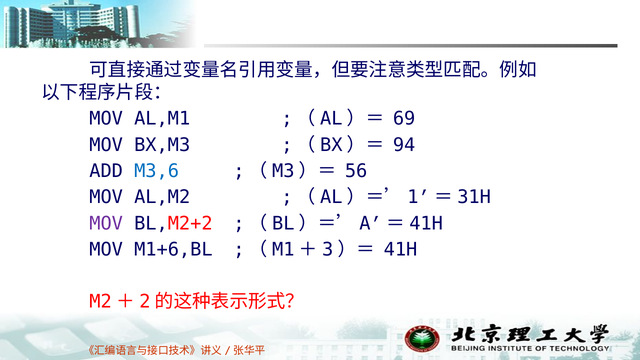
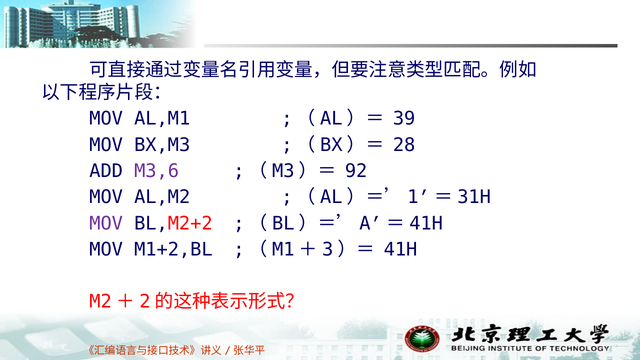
69: 69 -> 39
94: 94 -> 28
M3,6 colour: blue -> purple
56: 56 -> 92
M1+6,BL: M1+6,BL -> M1+2,BL
